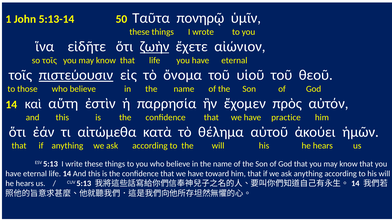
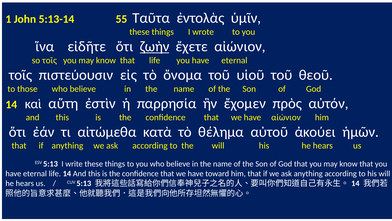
50: 50 -> 55
πονηρῷ: πονηρῷ -> ἐντολὰς
πιστεύουσιν underline: present -> none
have practice: practice -> αἰώνιον
